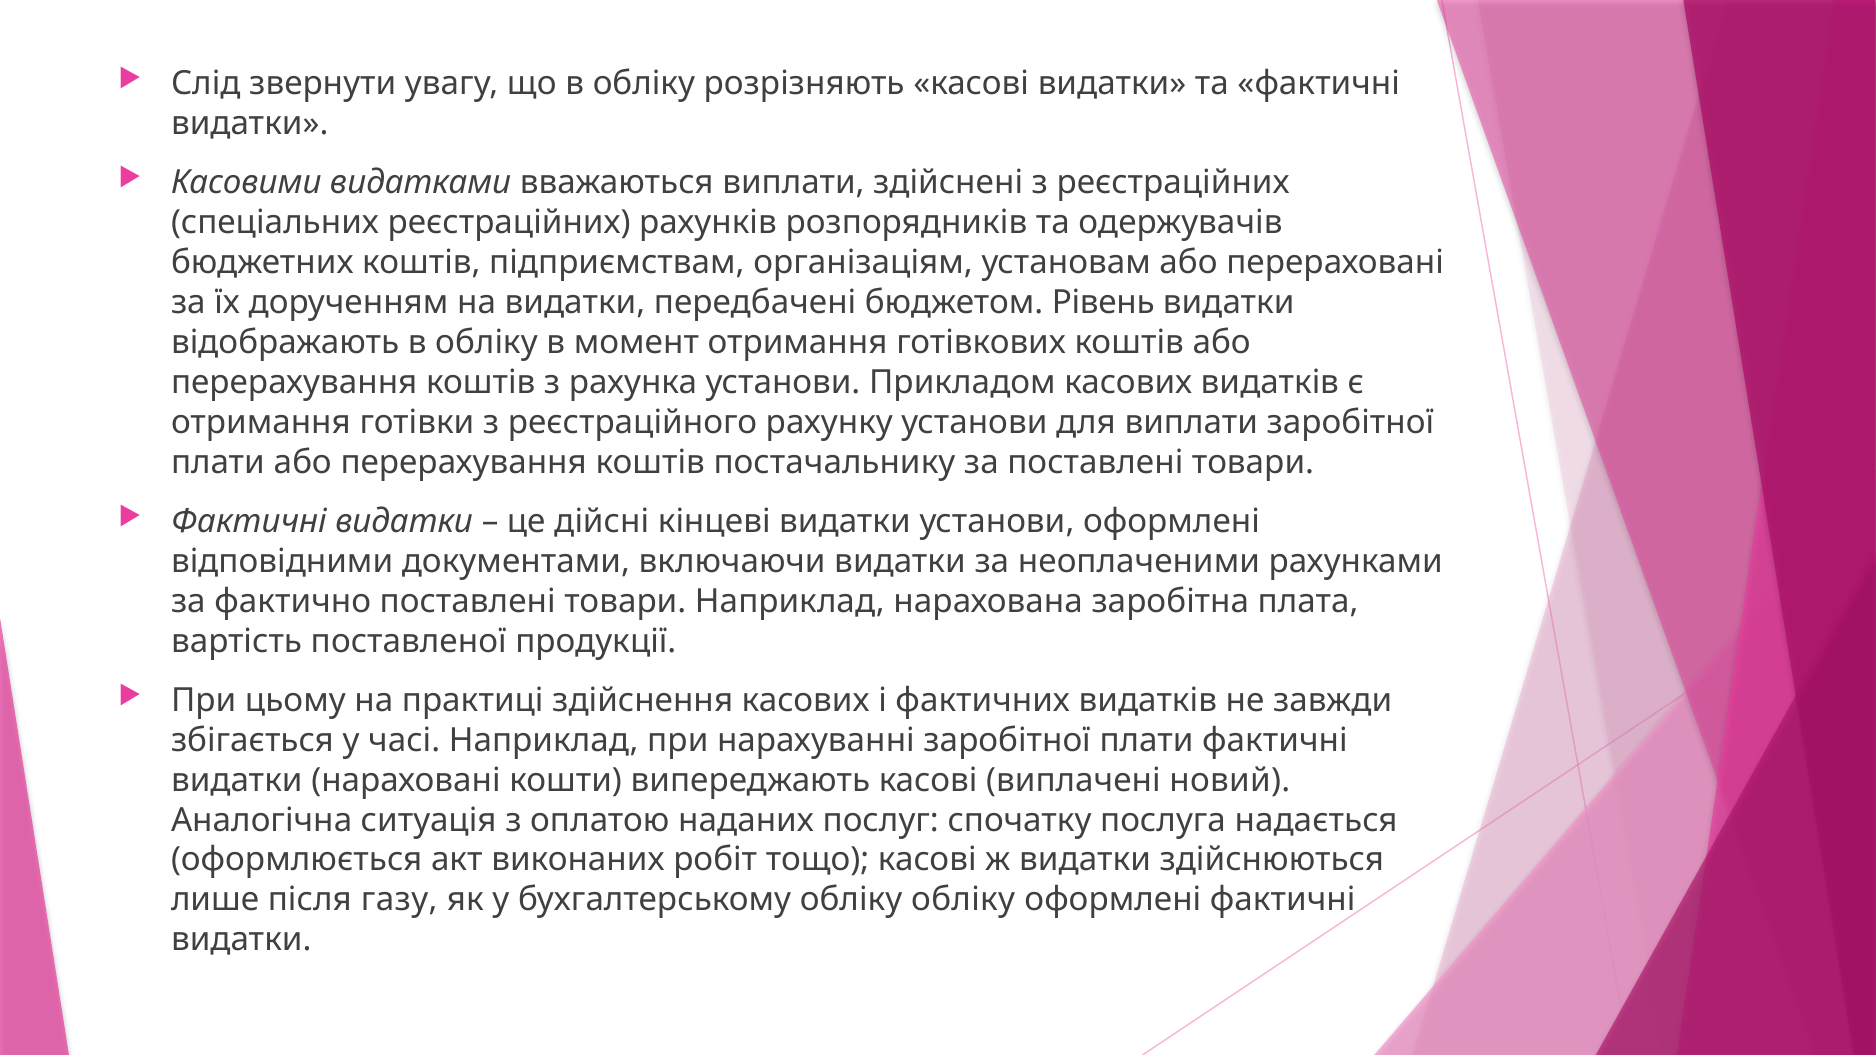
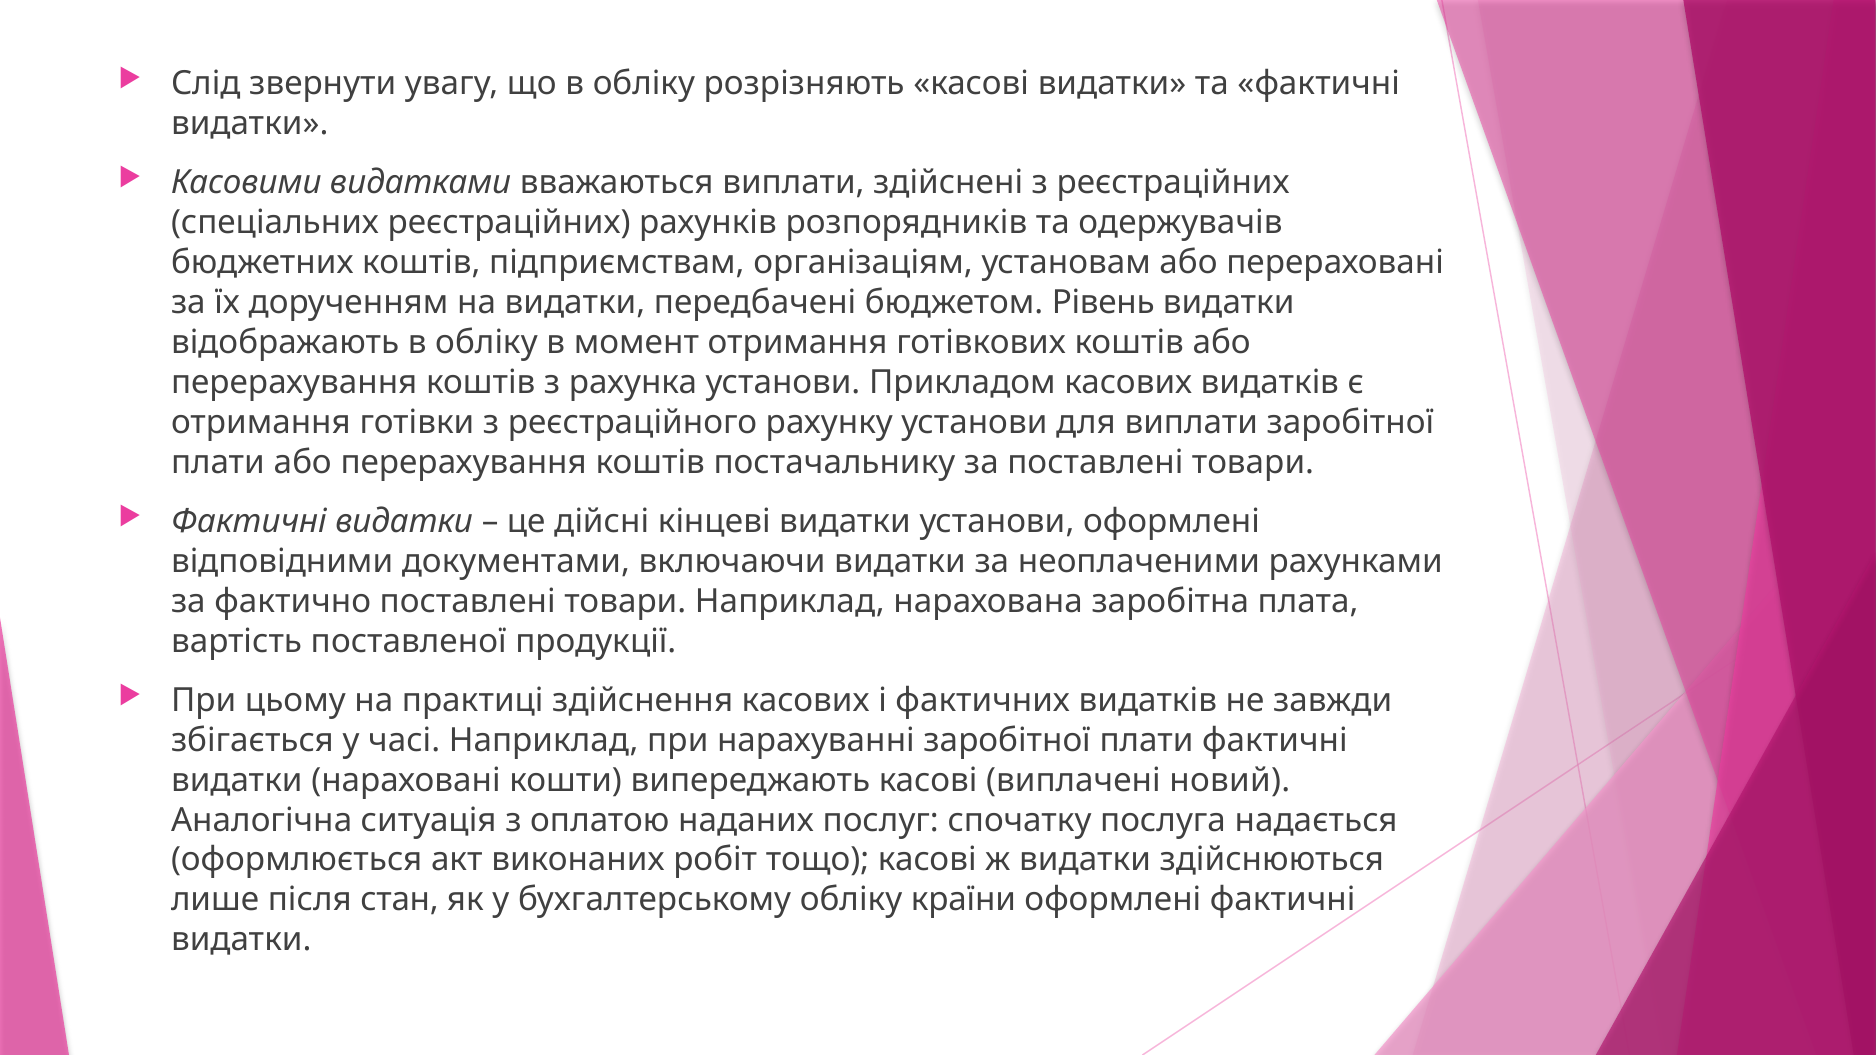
газу: газу -> стан
обліку обліку: обліку -> країни
